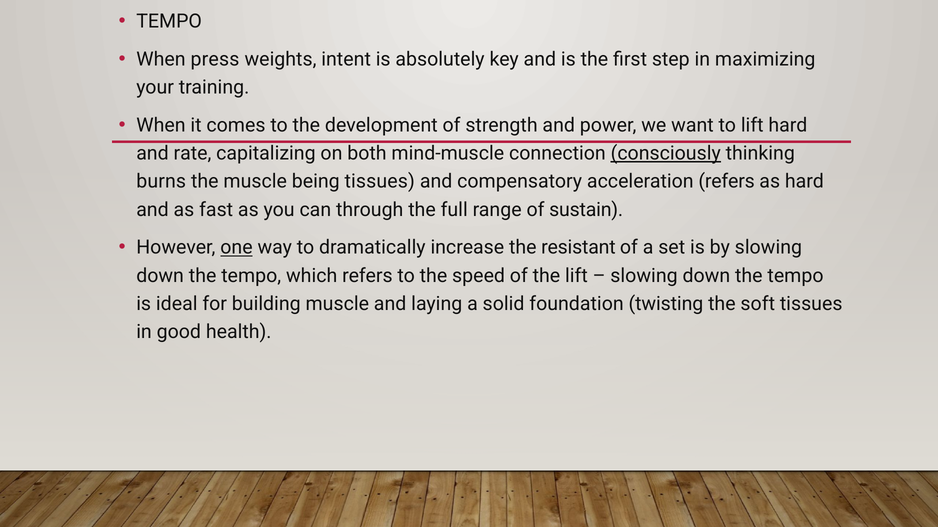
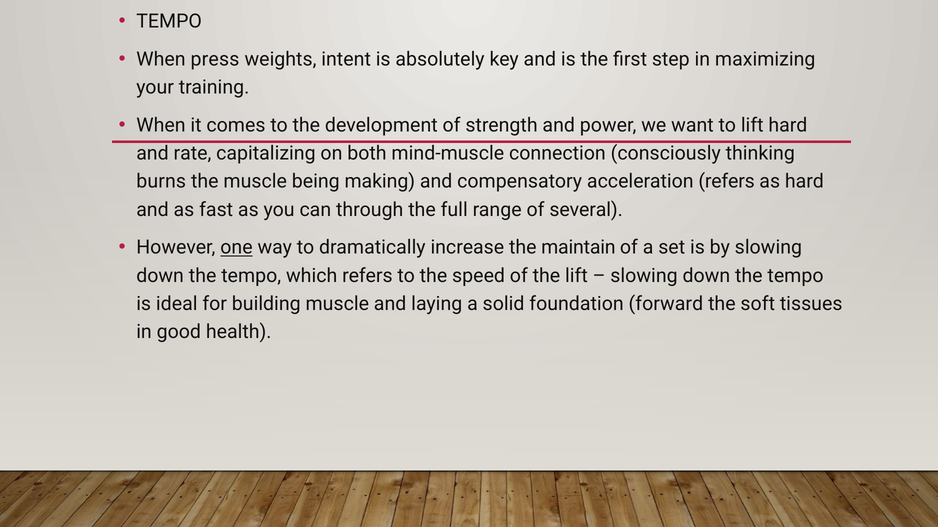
consciously underline: present -> none
being tissues: tissues -> making
sustain: sustain -> several
resistant: resistant -> maintain
twisting: twisting -> forward
